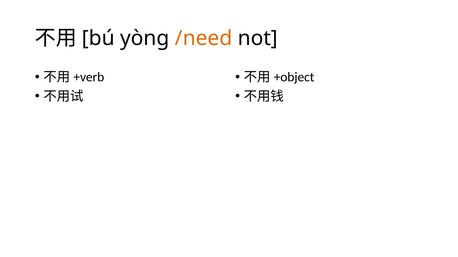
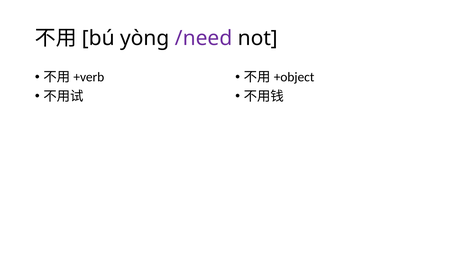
/need colour: orange -> purple
